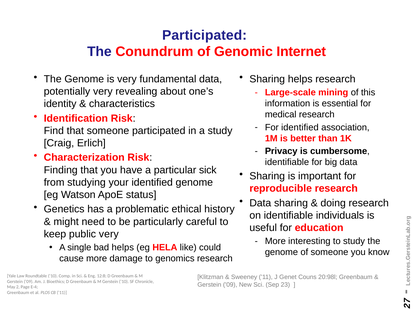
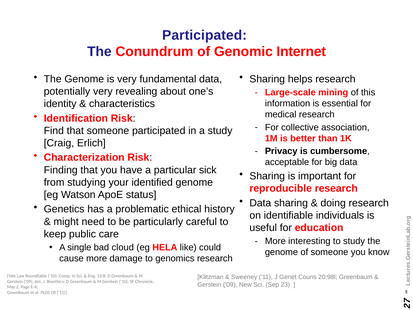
For identified: identified -> collective
identifiable at (287, 162): identifiable -> acceptable
public very: very -> care
bad helps: helps -> cloud
